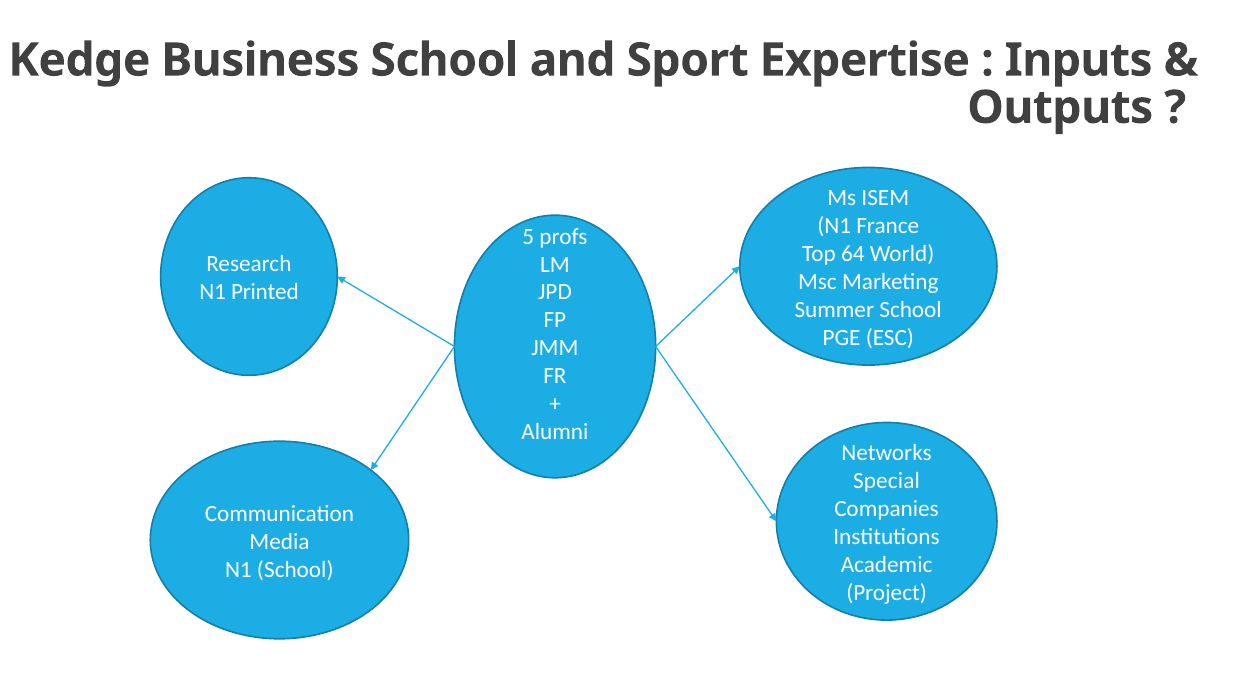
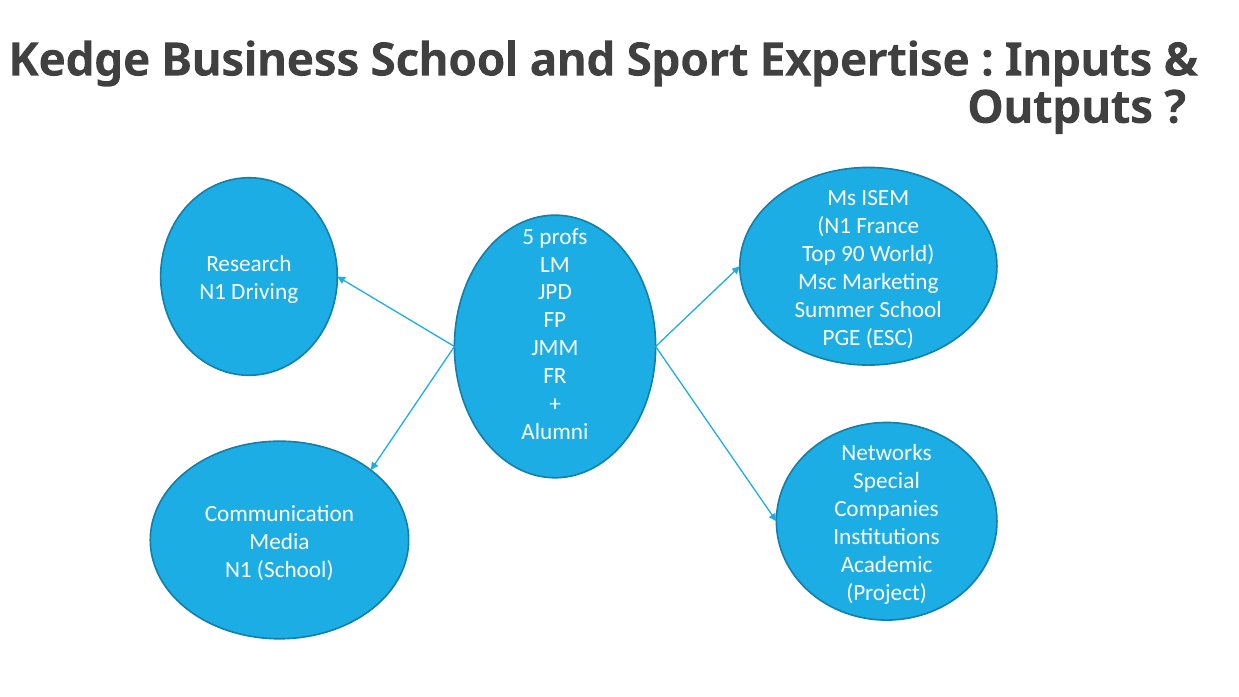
64: 64 -> 90
Printed: Printed -> Driving
